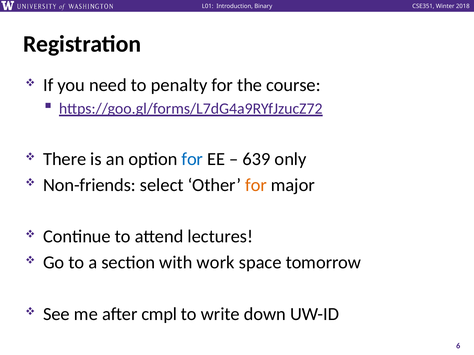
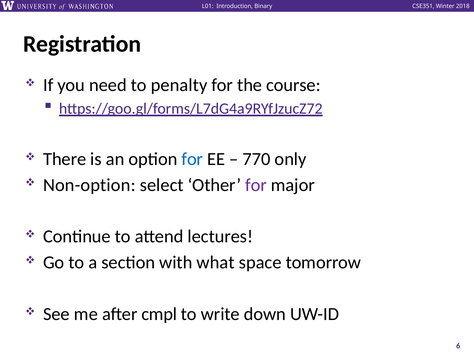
639: 639 -> 770
Non-friends: Non-friends -> Non-option
for at (256, 185) colour: orange -> purple
work: work -> what
